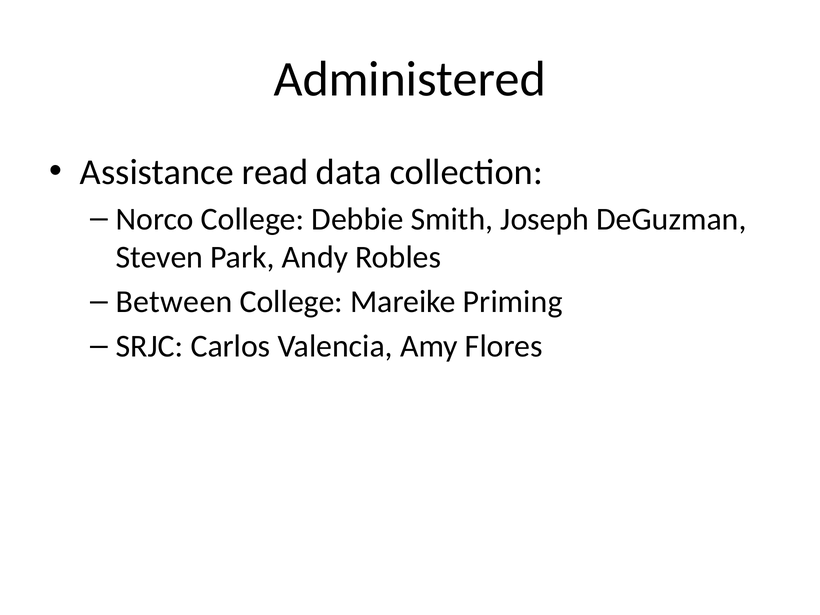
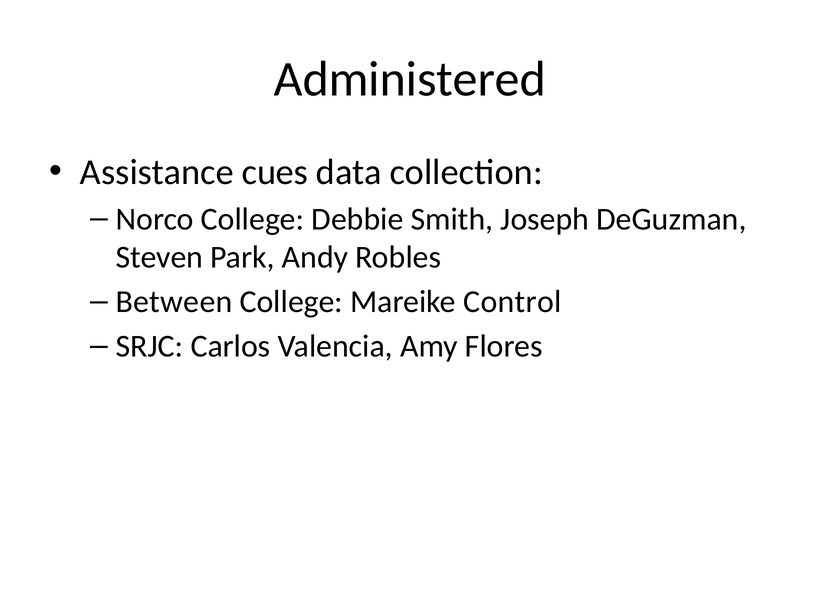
read: read -> cues
Priming: Priming -> Control
